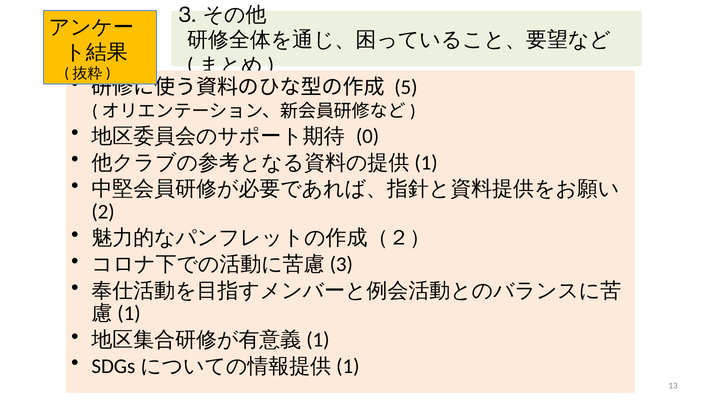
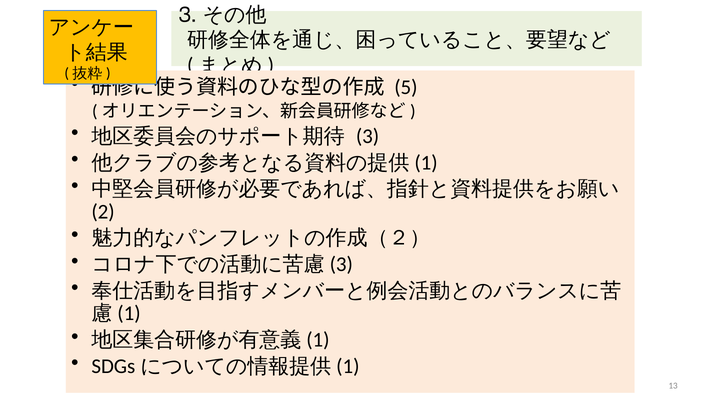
0: 0 -> 3
